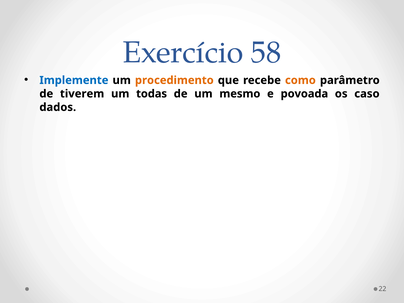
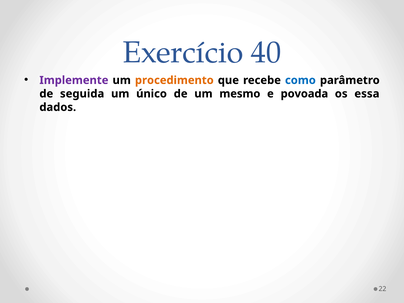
58: 58 -> 40
Implemente colour: blue -> purple
como colour: orange -> blue
tiverem: tiverem -> seguida
todas: todas -> único
caso: caso -> essa
